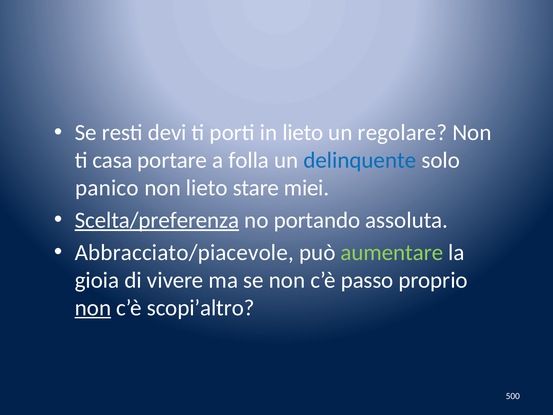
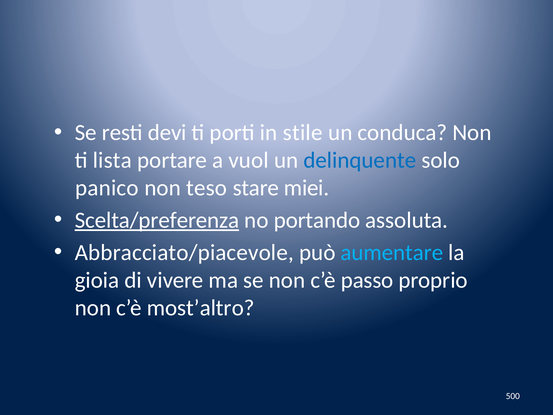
in lieto: lieto -> stile
regolare: regolare -> conduca
casa: casa -> lista
folla: folla -> vuol
non lieto: lieto -> teso
aumentare colour: light green -> light blue
non at (93, 308) underline: present -> none
scopi’altro: scopi’altro -> most’altro
